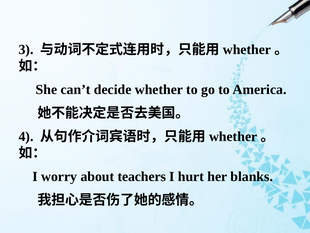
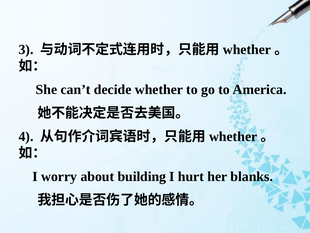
teachers: teachers -> building
